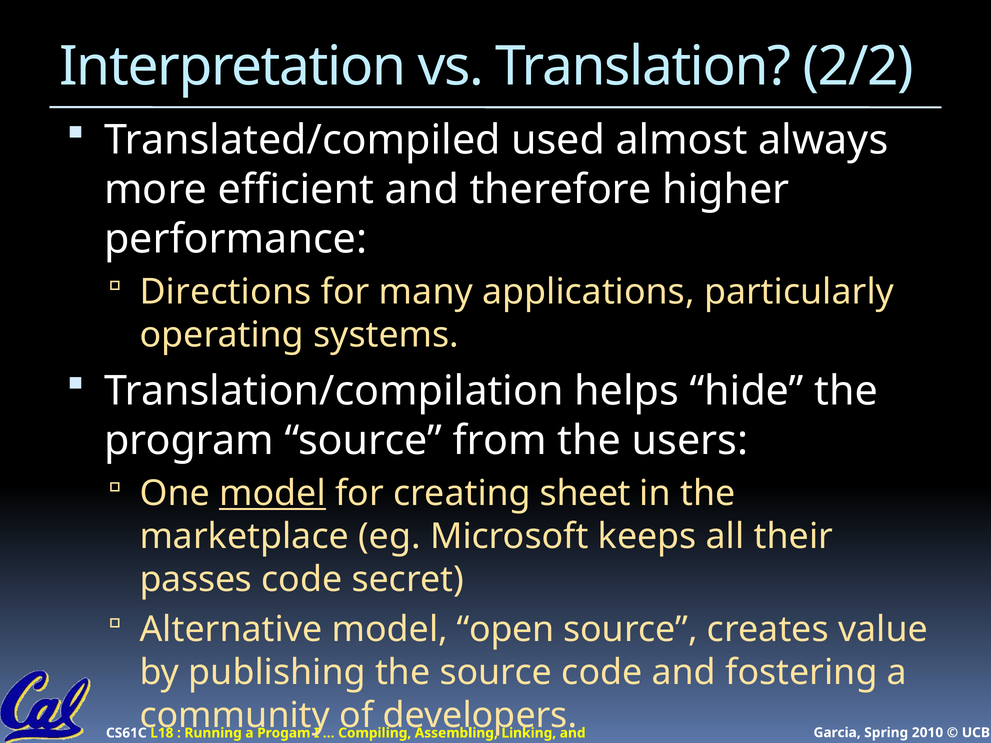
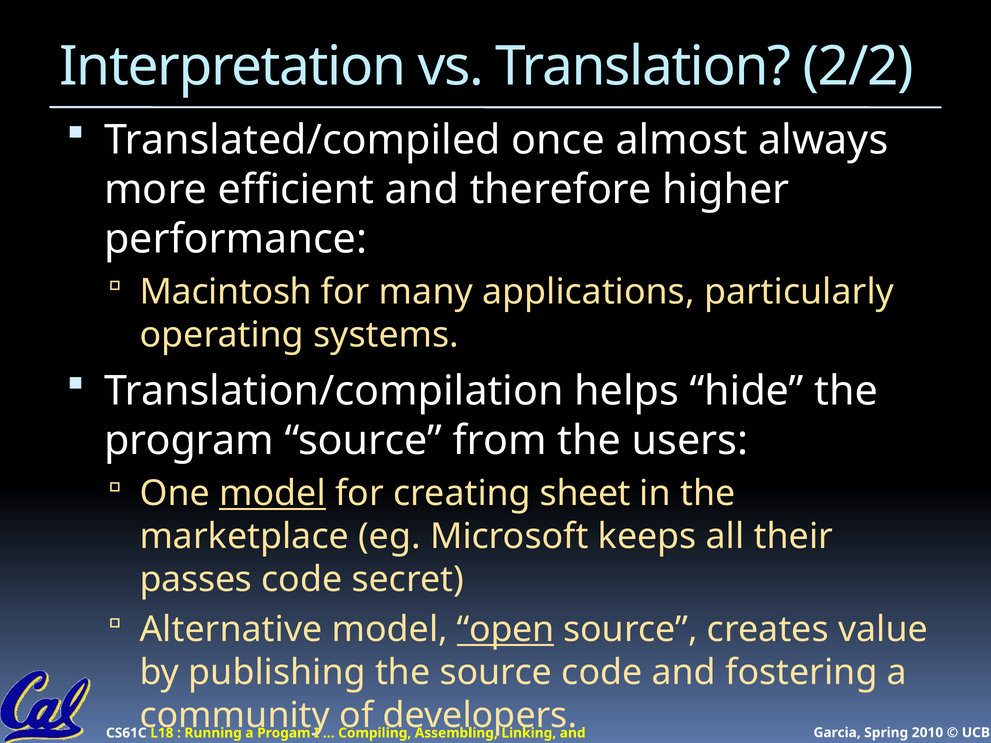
used: used -> once
Directions: Directions -> Macintosh
open underline: none -> present
